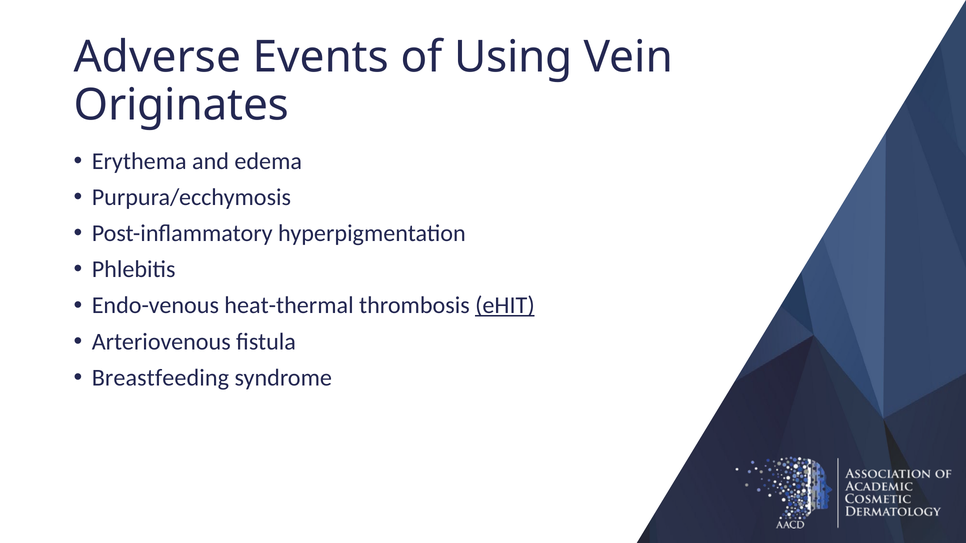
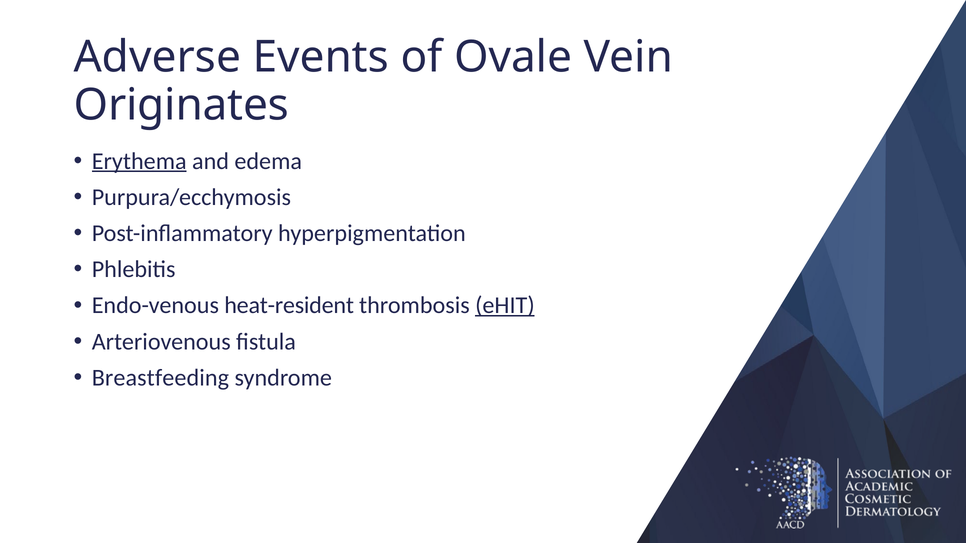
Using: Using -> Ovale
Erythema underline: none -> present
heat-thermal: heat-thermal -> heat-resident
